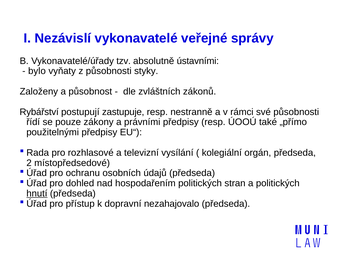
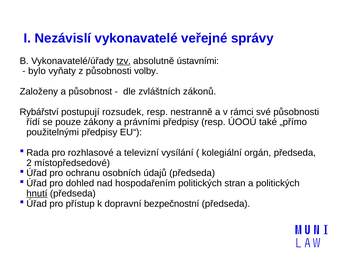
tzv underline: none -> present
styky: styky -> volby
zastupuje: zastupuje -> rozsudek
nezahajovalo: nezahajovalo -> bezpečnostní
